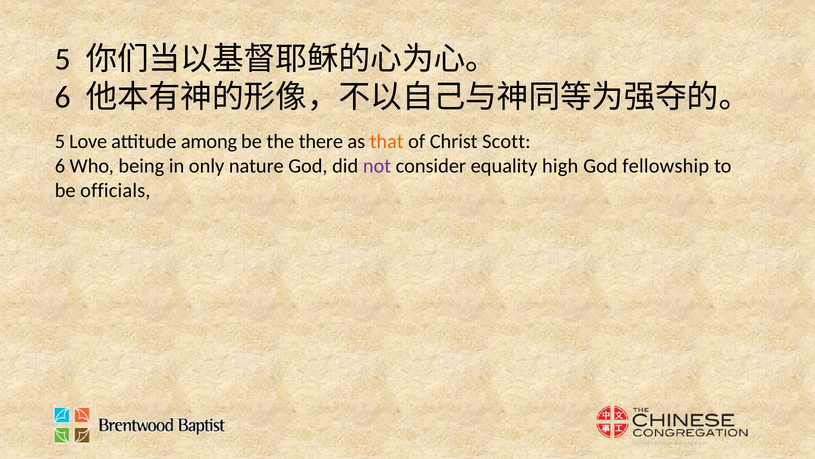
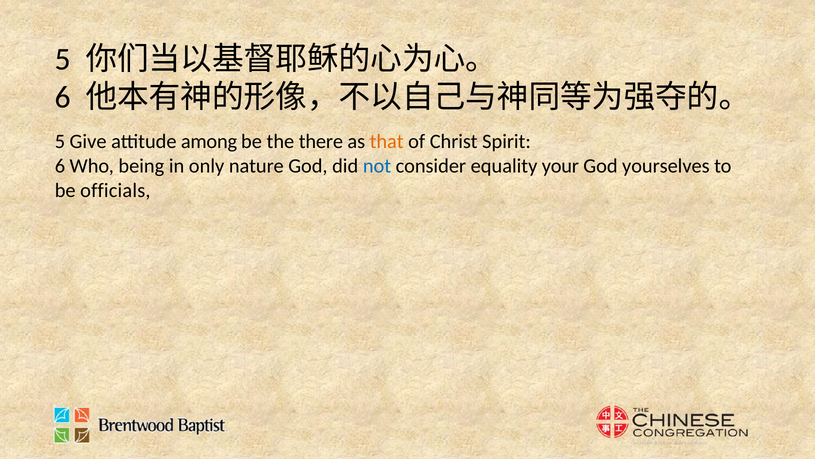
Love: Love -> Give
Scott: Scott -> Spirit
not colour: purple -> blue
high: high -> your
fellowship: fellowship -> yourselves
